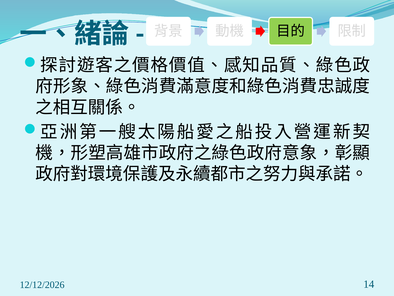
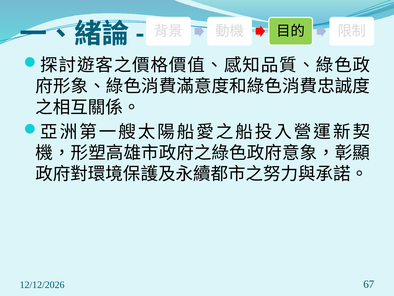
14: 14 -> 67
